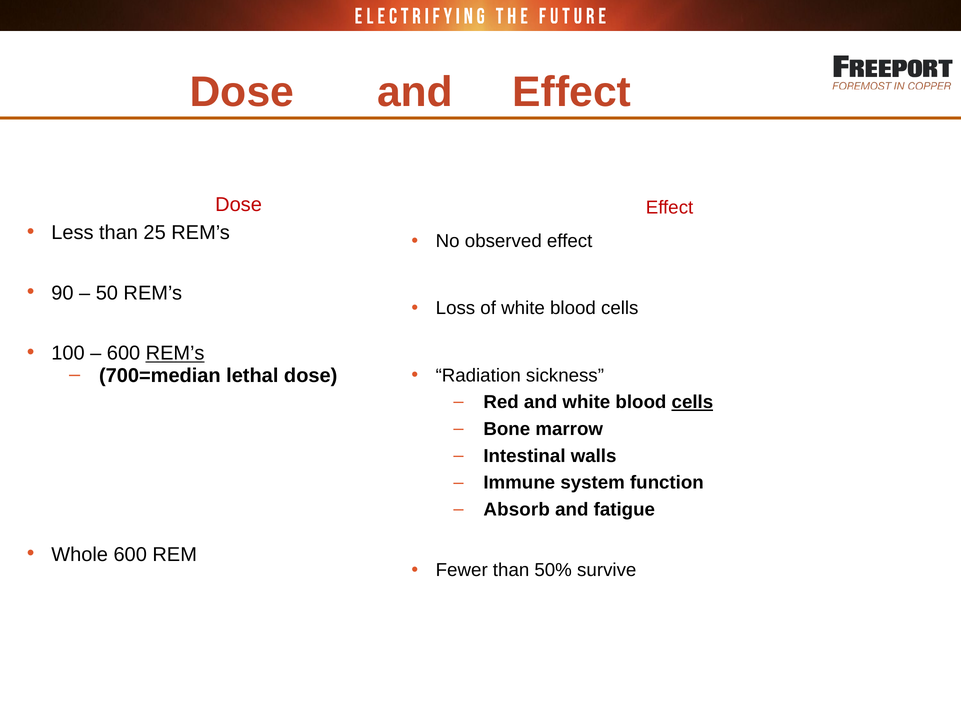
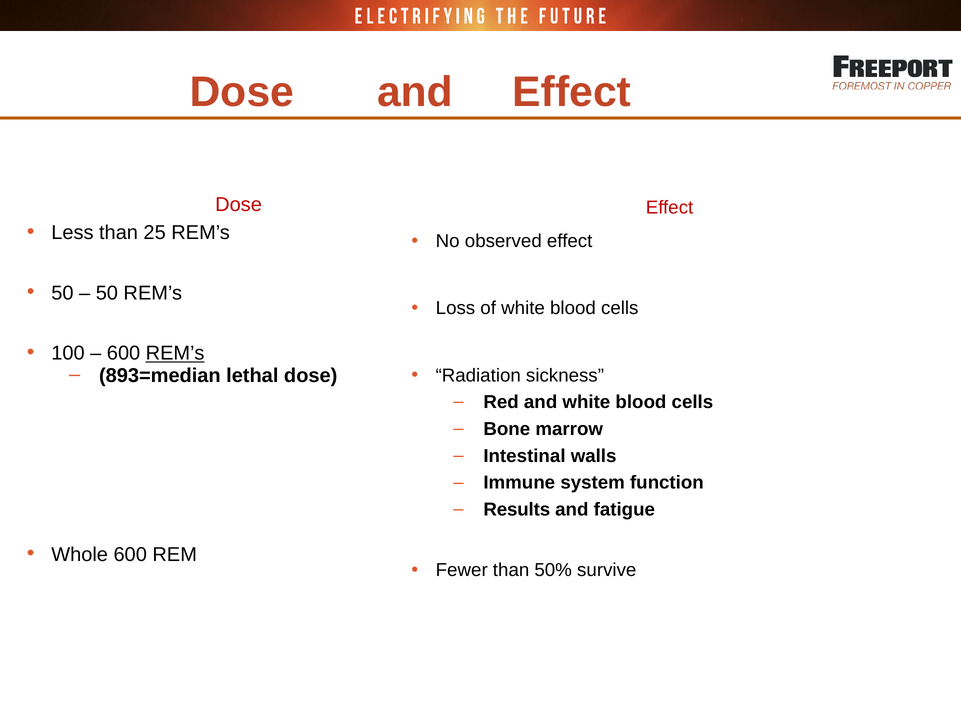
90 at (62, 293): 90 -> 50
700=median: 700=median -> 893=median
cells at (692, 402) underline: present -> none
Absorb: Absorb -> Results
